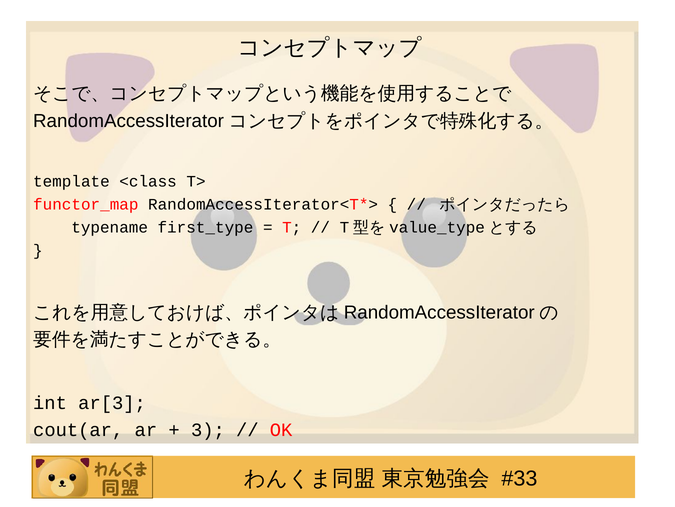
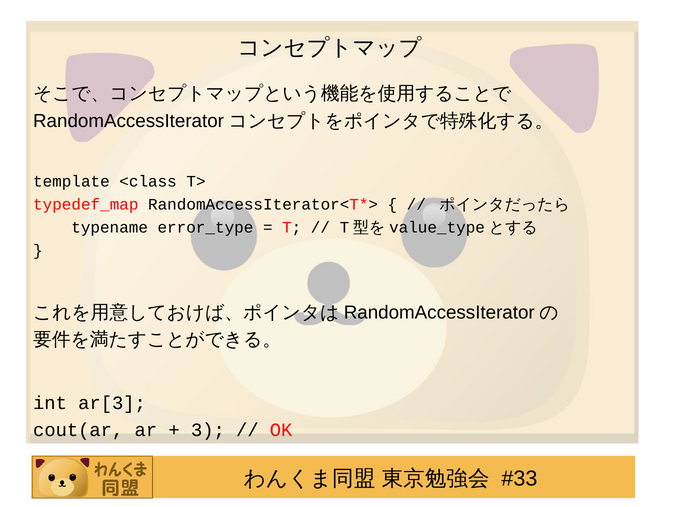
functor_map: functor_map -> typedef_map
first_type: first_type -> error_type
